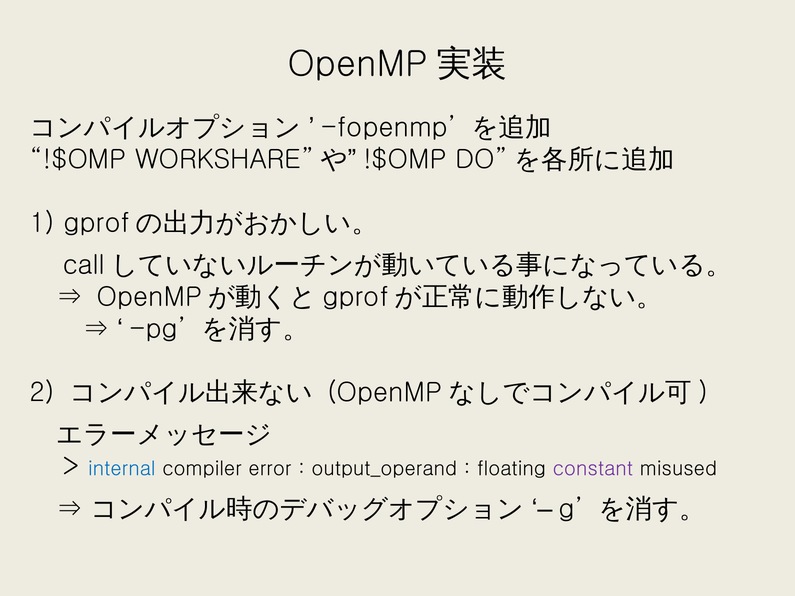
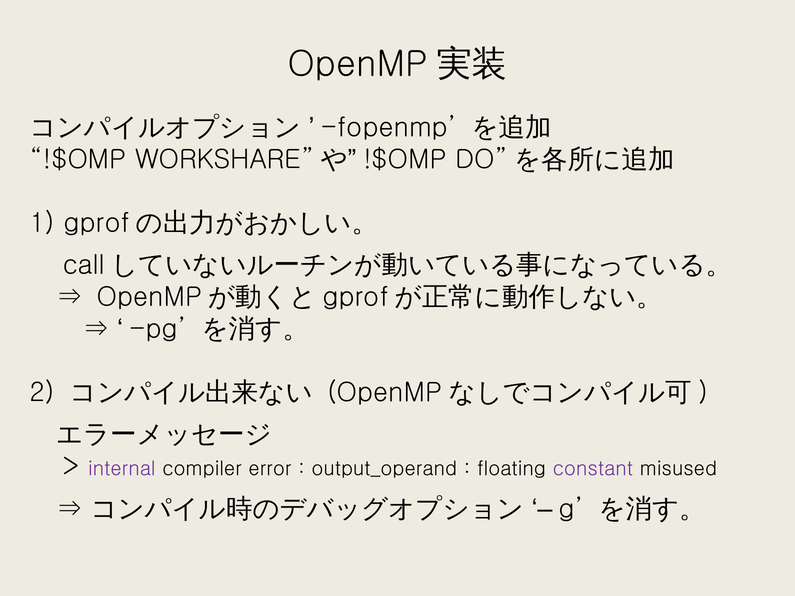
internal colour: blue -> purple
